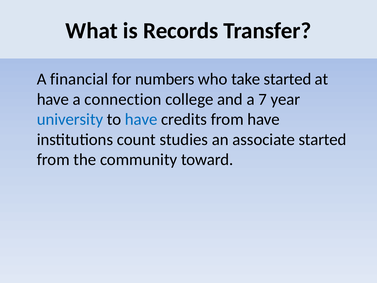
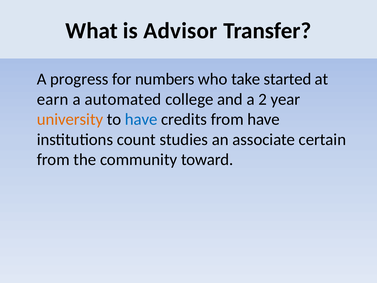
Records: Records -> Advisor
financial: financial -> progress
have at (53, 99): have -> earn
connection: connection -> automated
7: 7 -> 2
university colour: blue -> orange
associate started: started -> certain
